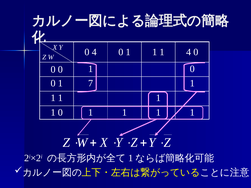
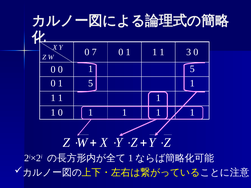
0 4: 4 -> 7
1 4: 4 -> 3
0 0 1 0: 0 -> 5
7 at (91, 83): 7 -> 5
